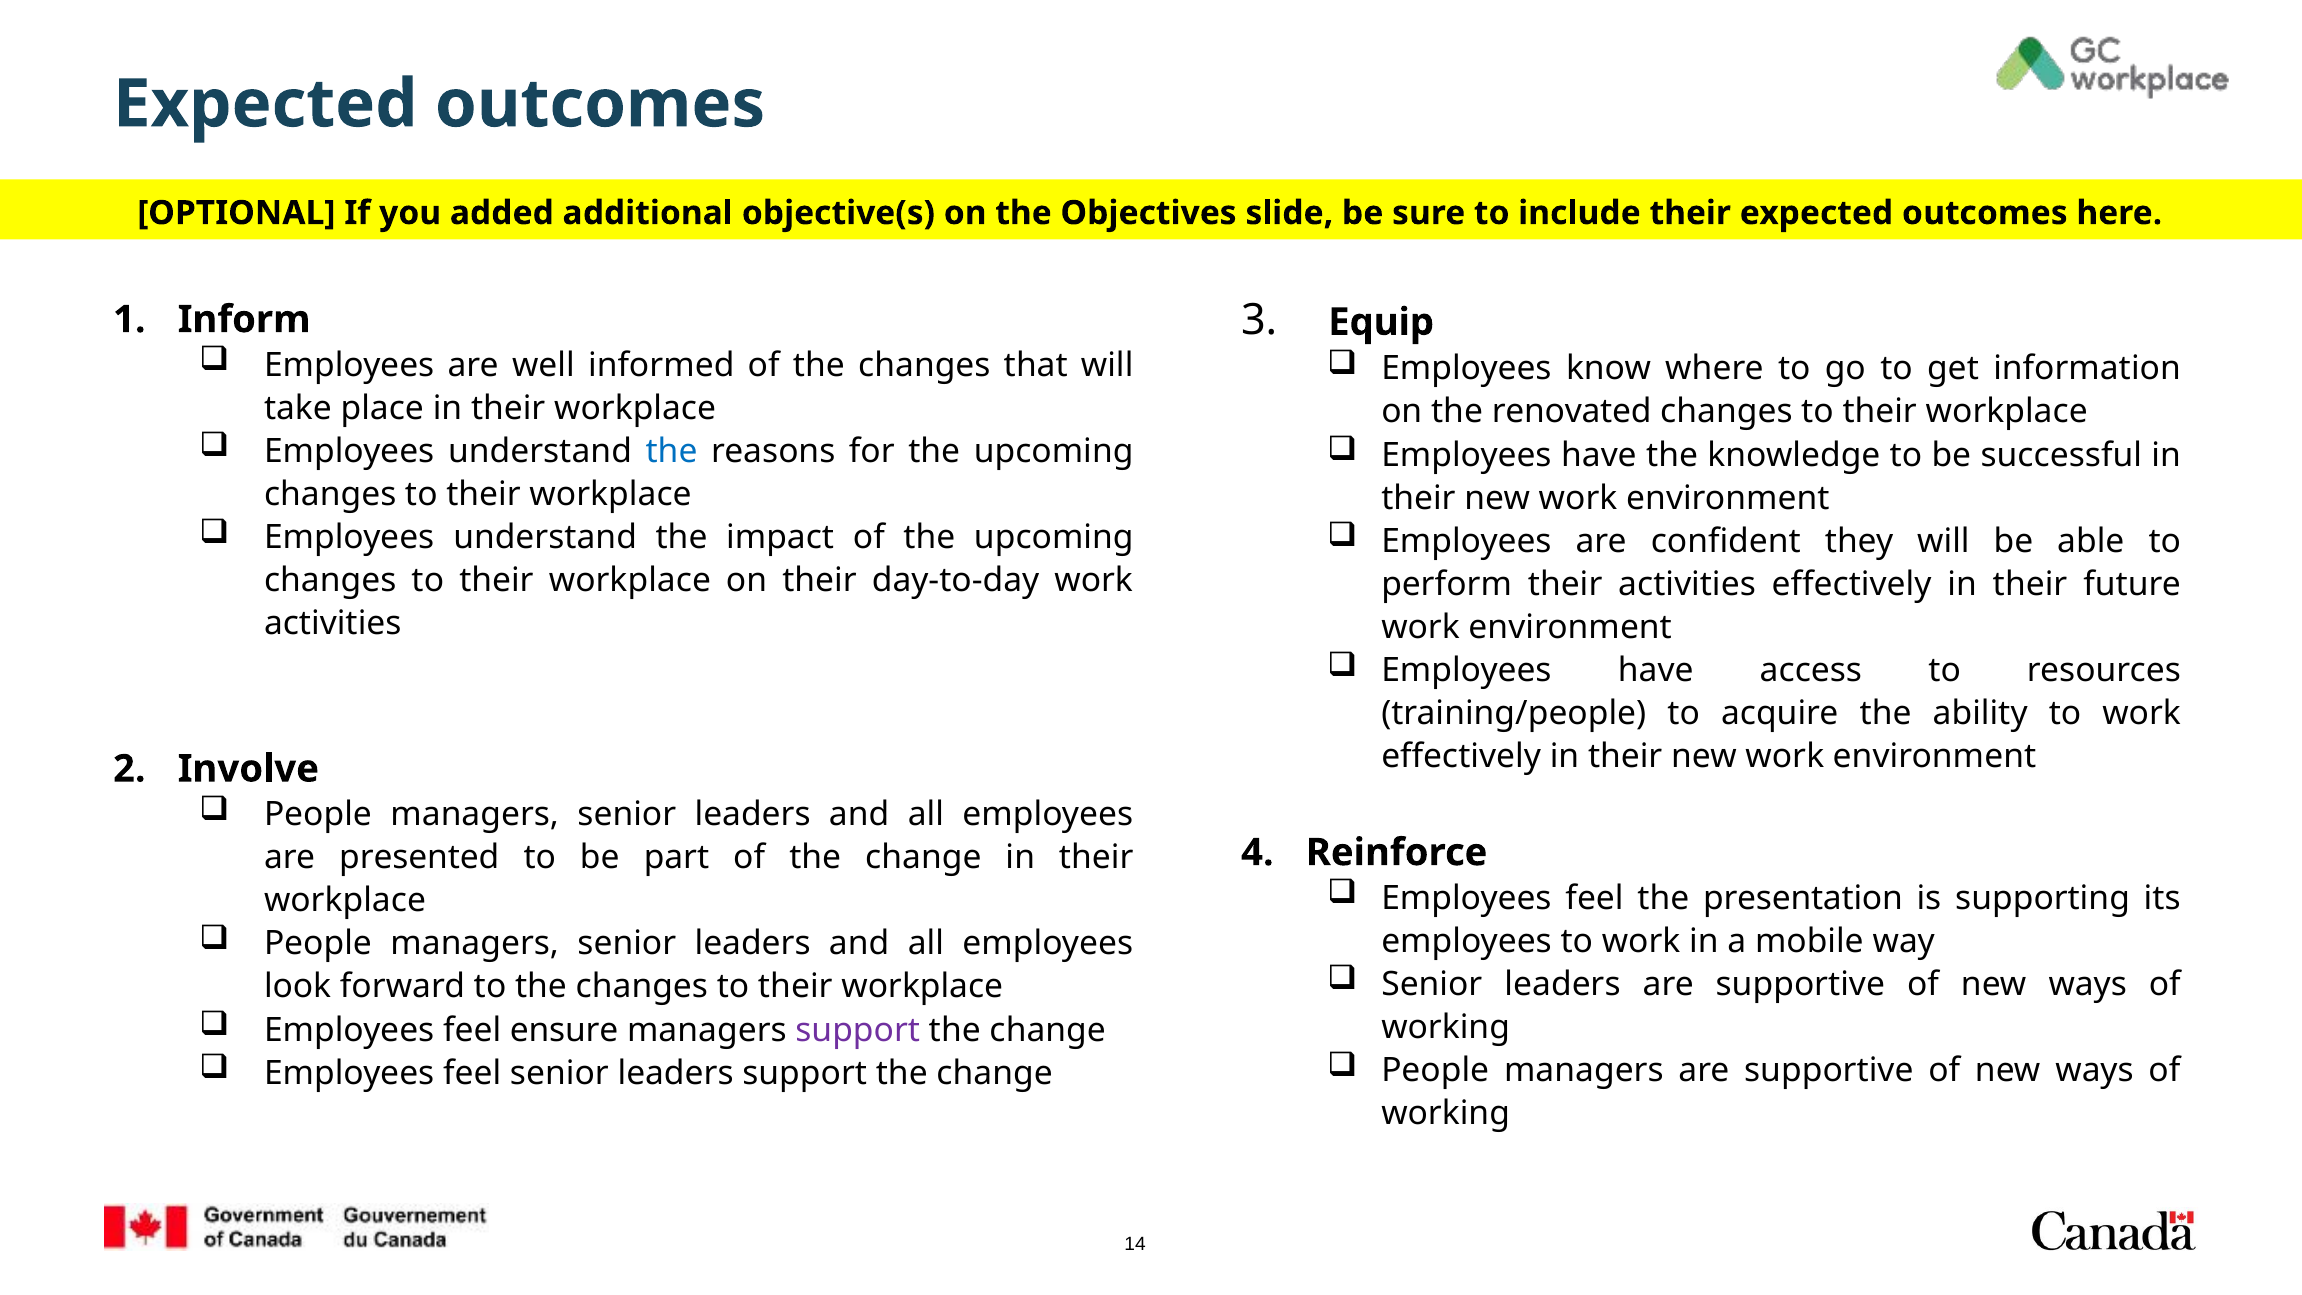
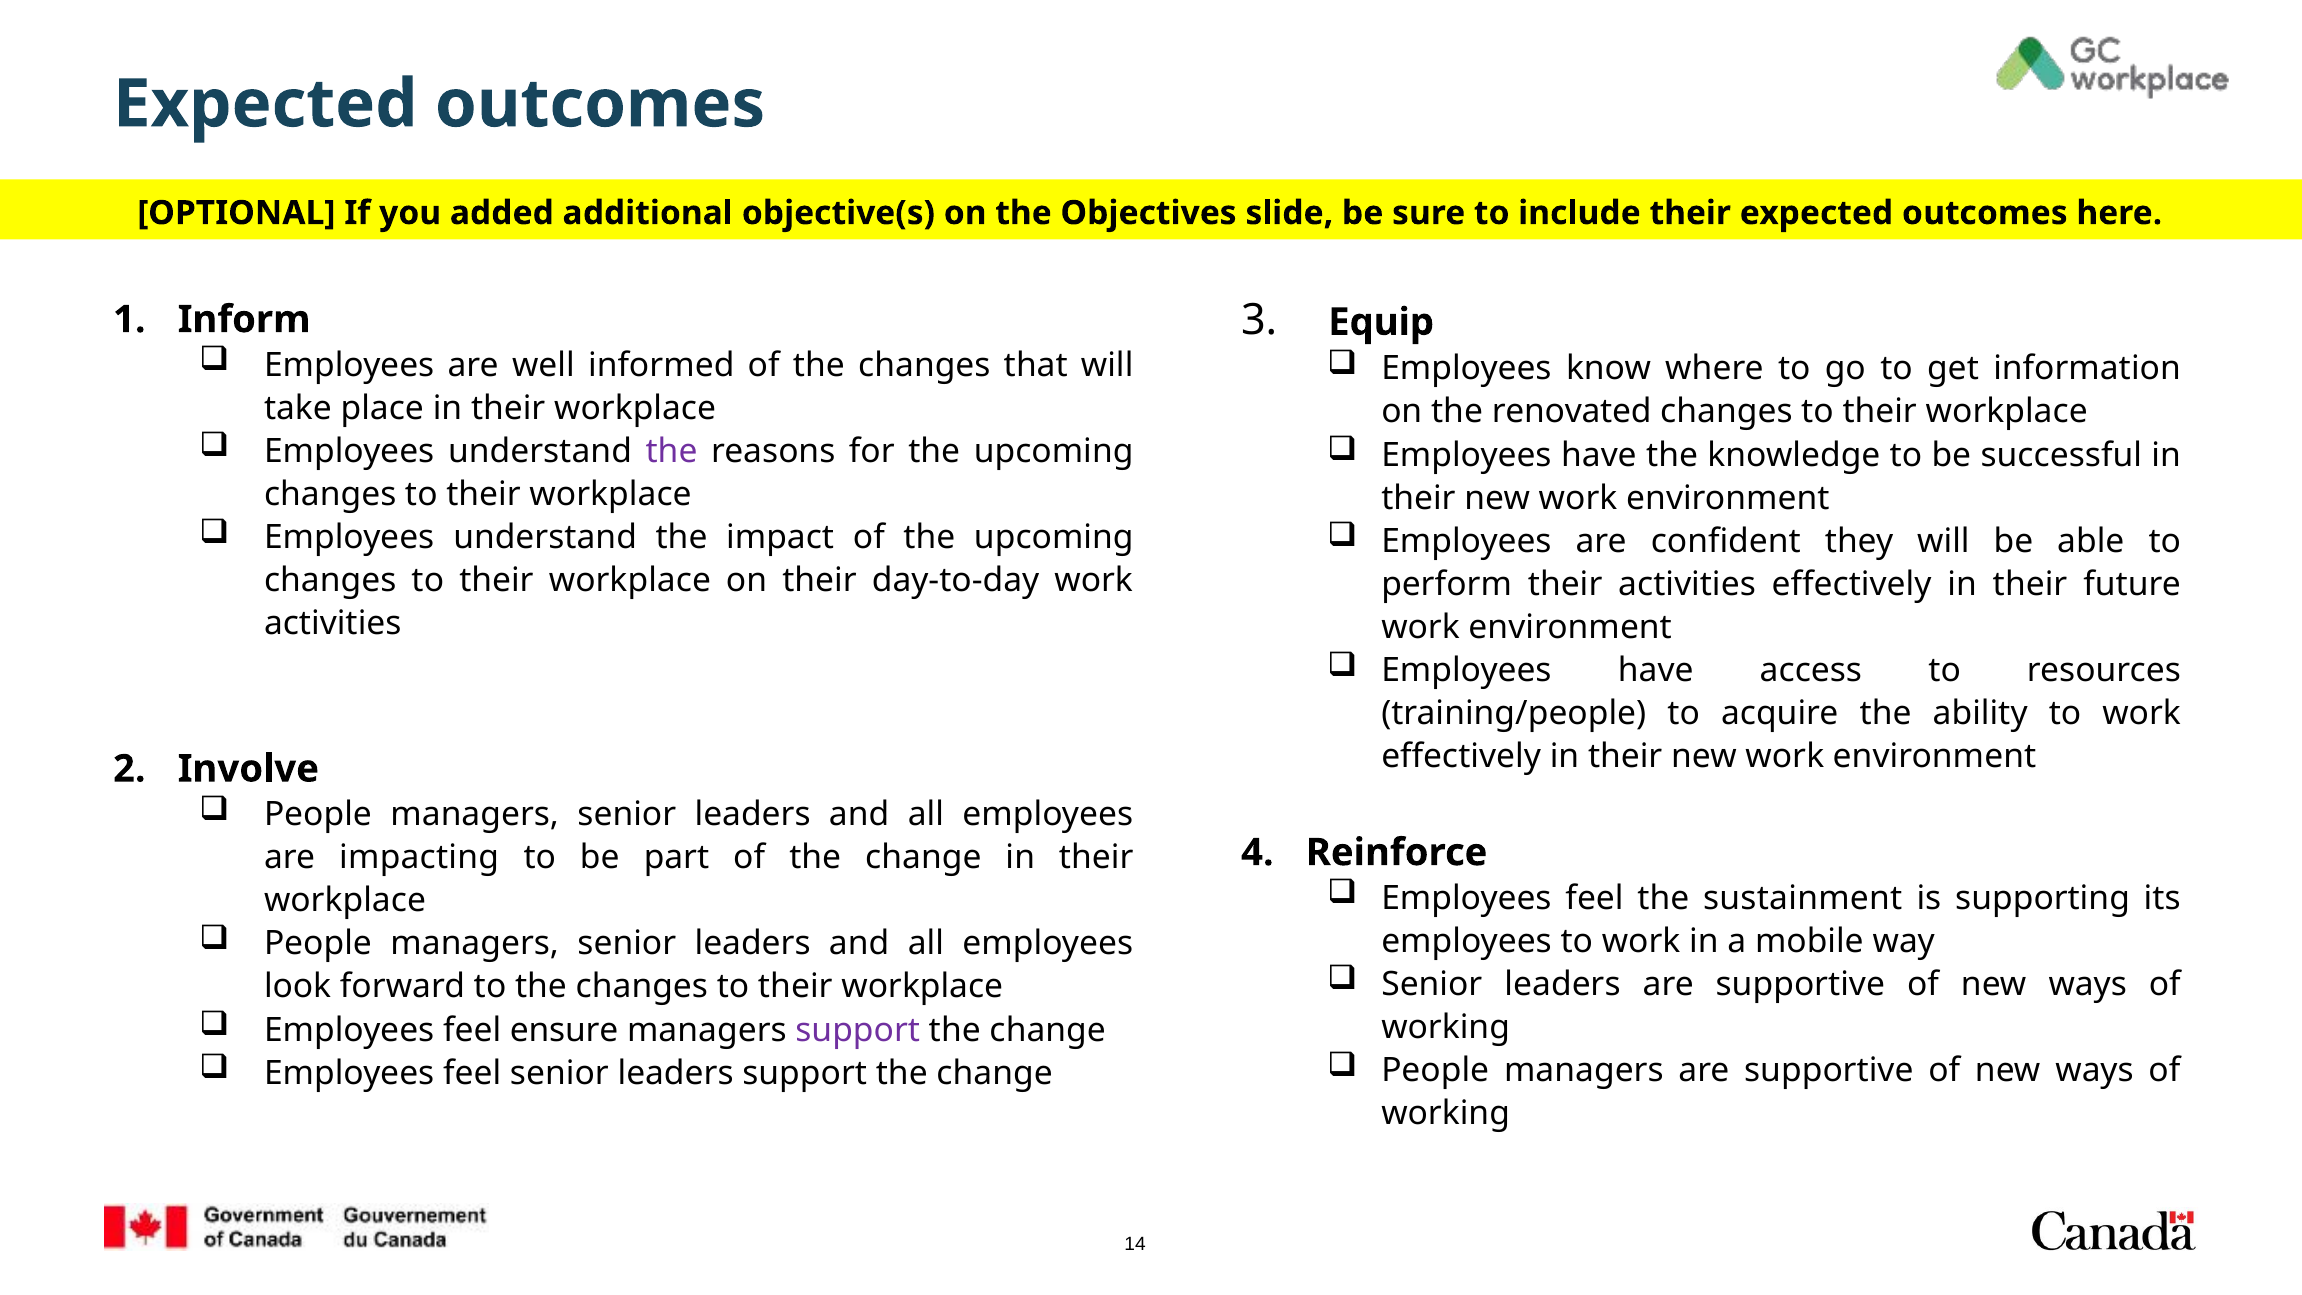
the at (671, 451) colour: blue -> purple
presented: presented -> impacting
presentation: presentation -> sustainment
